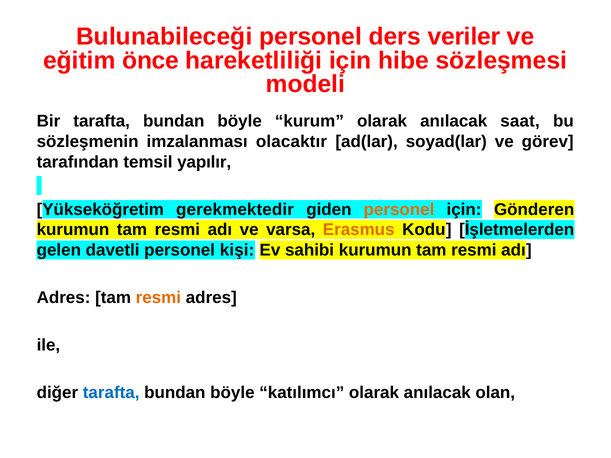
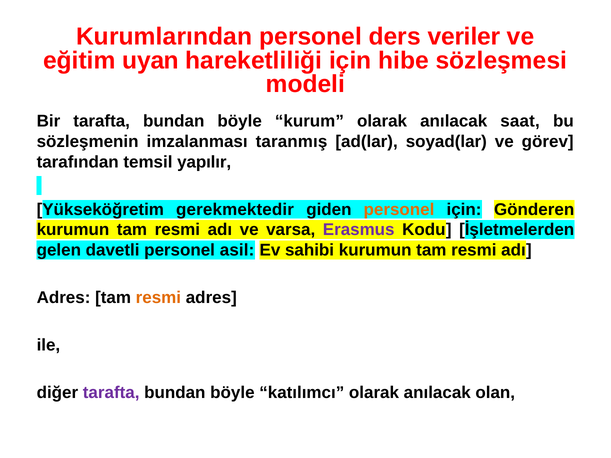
Bulunabileceği: Bulunabileceği -> Kurumlarından
önce: önce -> uyan
olacaktır: olacaktır -> taranmış
Erasmus colour: orange -> purple
kişi: kişi -> asil
tarafta at (111, 393) colour: blue -> purple
